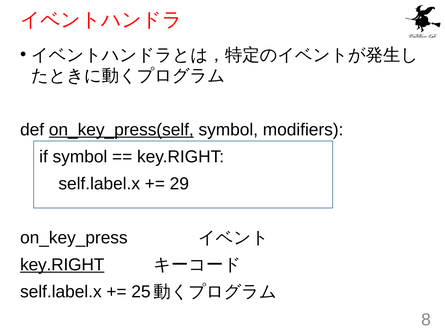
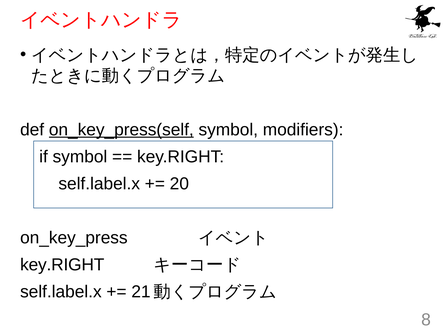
29: 29 -> 20
key.RIGHT at (62, 265) underline: present -> none
25: 25 -> 21
